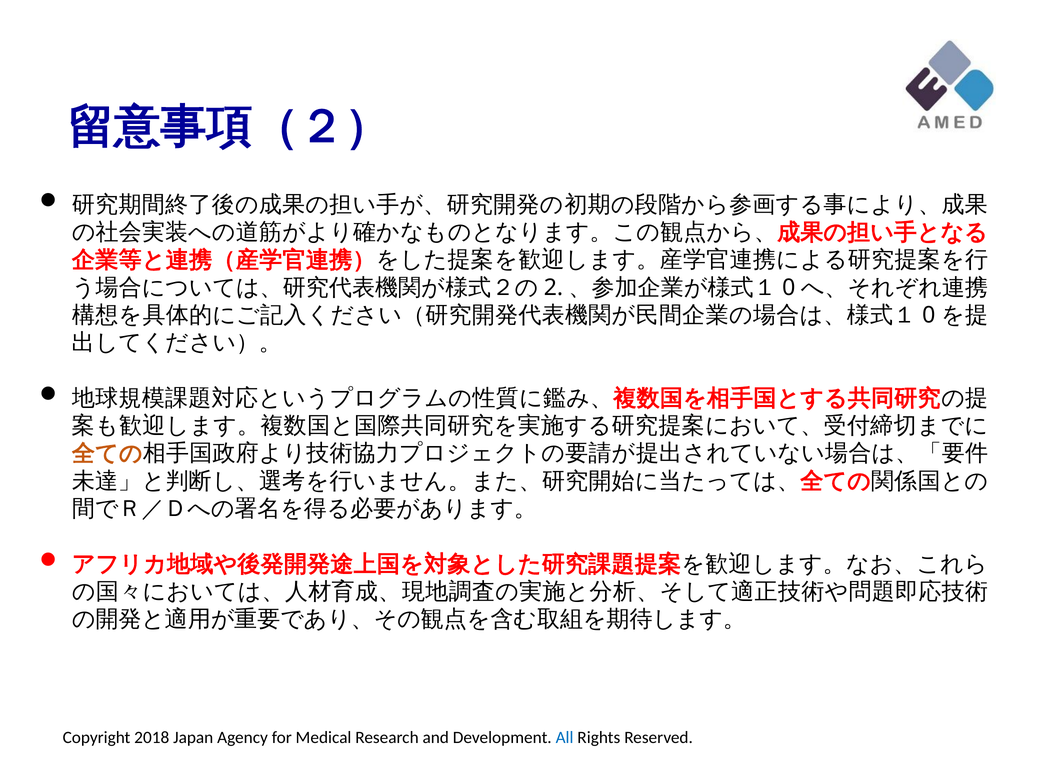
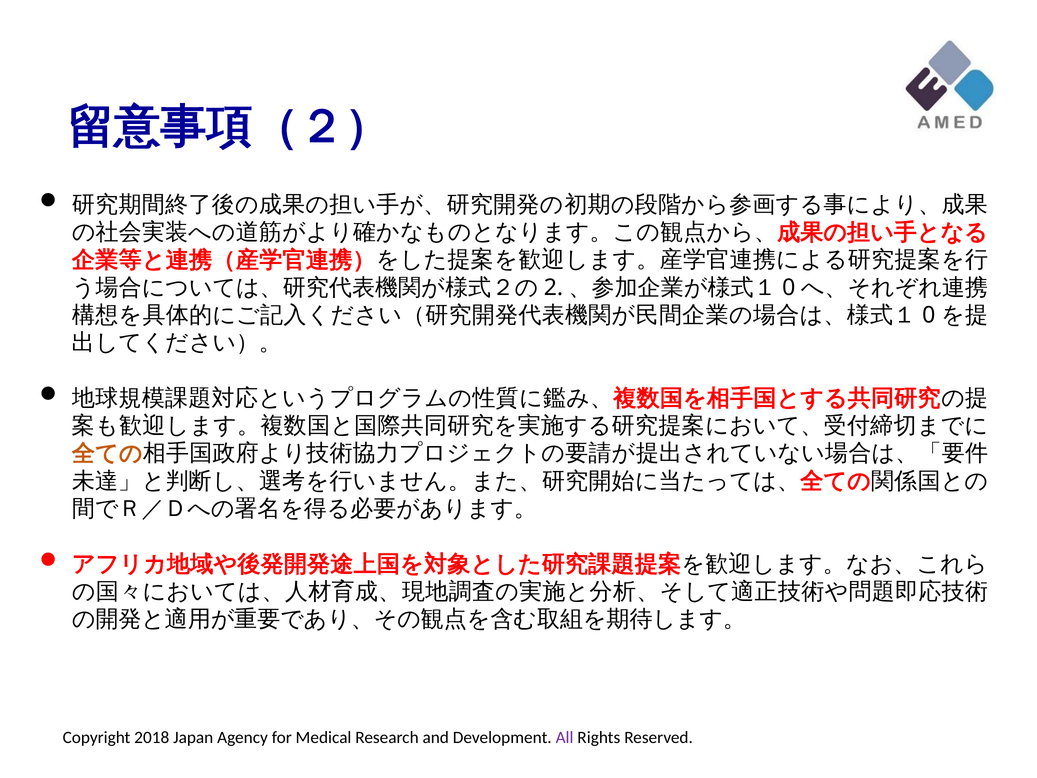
All at (565, 738) colour: blue -> purple
